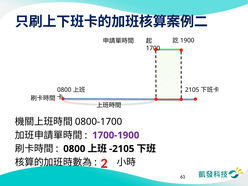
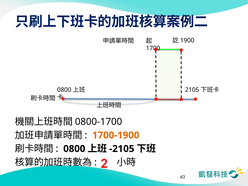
1700-1900 colour: purple -> orange
